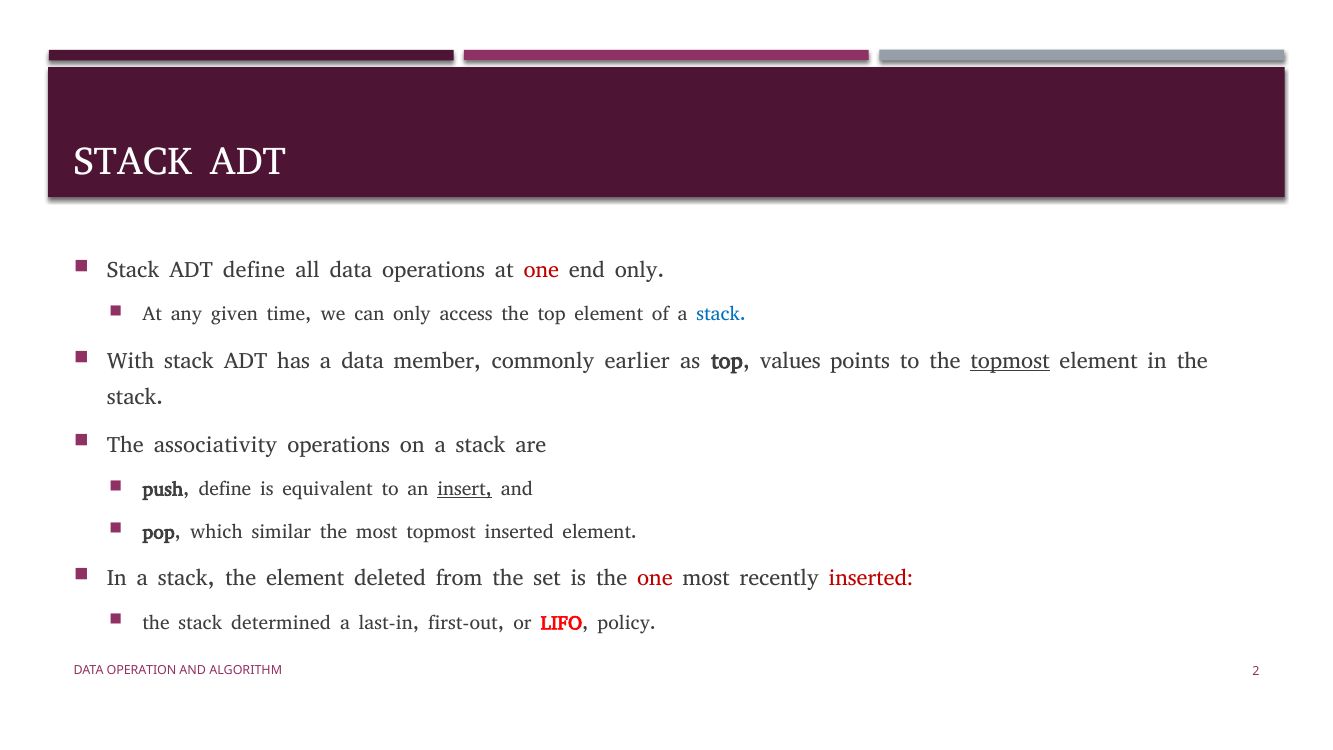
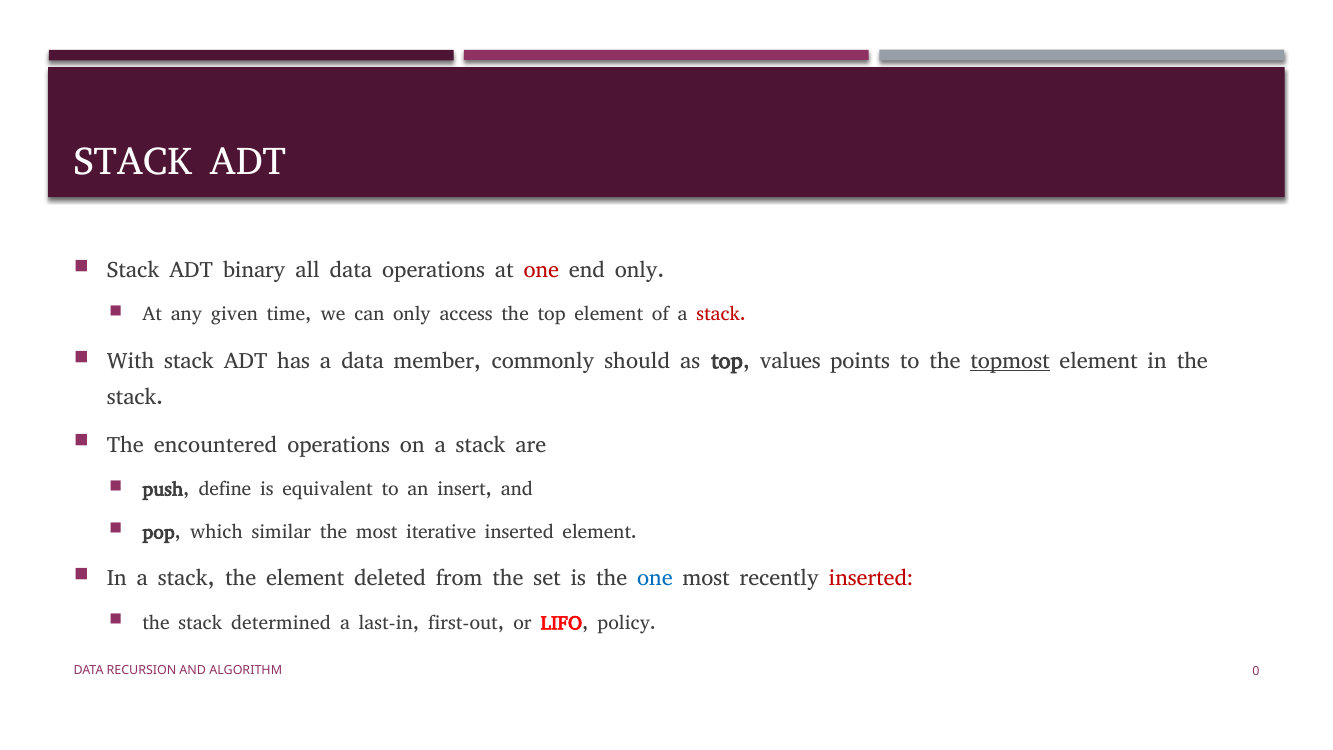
ADT define: define -> binary
stack at (721, 314) colour: blue -> red
earlier: earlier -> should
associativity: associativity -> encountered
insert underline: present -> none
most topmost: topmost -> iterative
one at (655, 578) colour: red -> blue
OPERATION: OPERATION -> RECURSION
2: 2 -> 0
